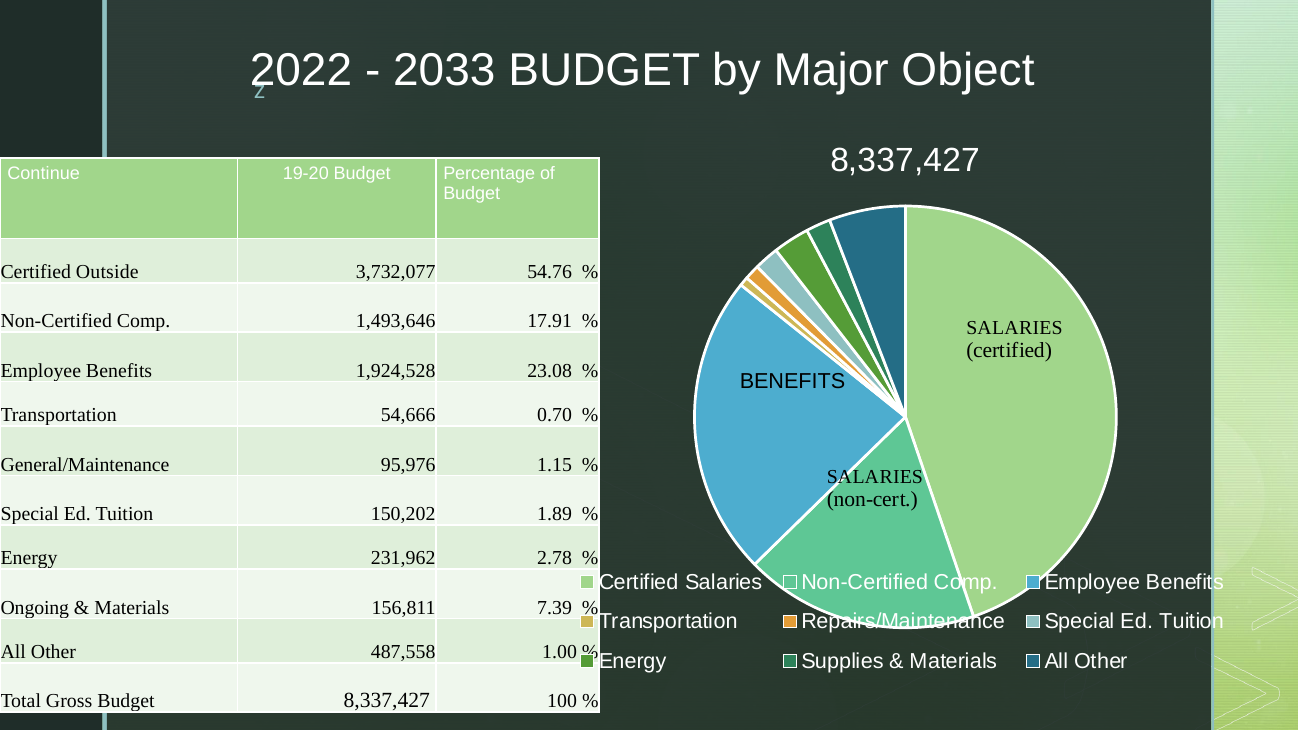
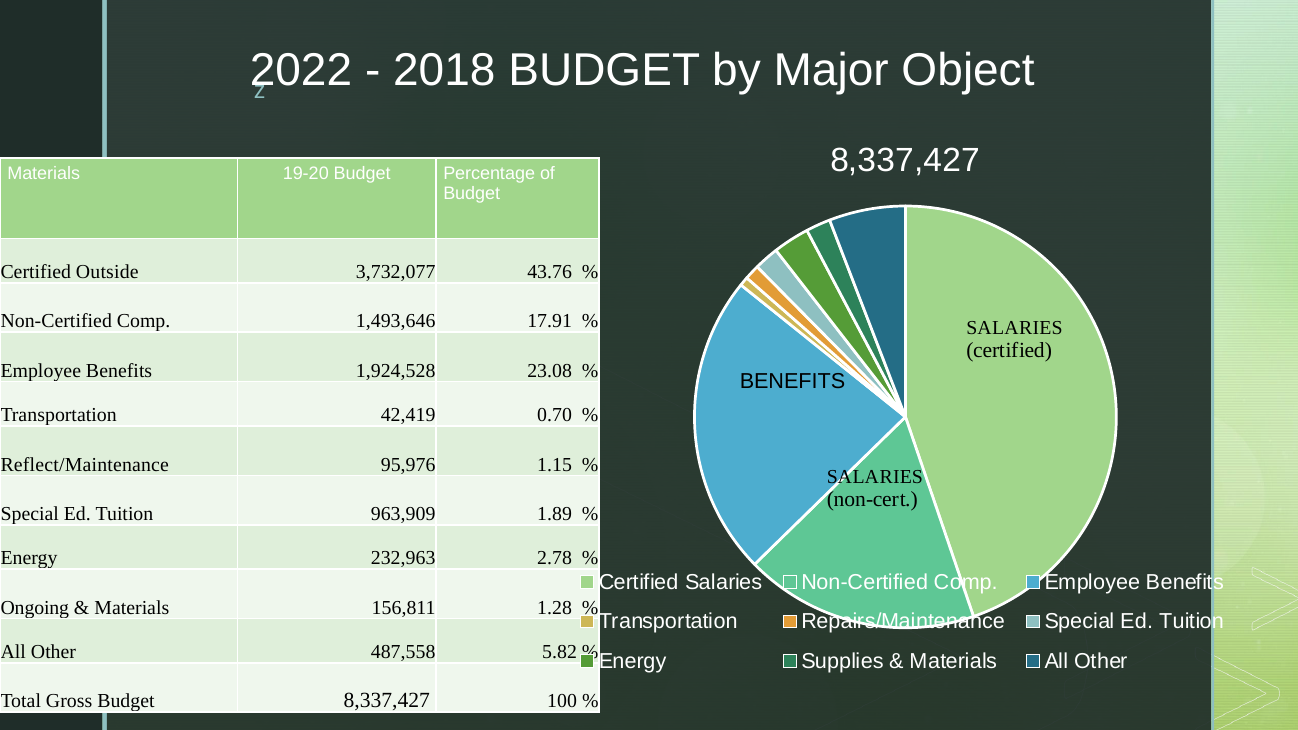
2033: 2033 -> 2018
Continue at (44, 173): Continue -> Materials
54.76: 54.76 -> 43.76
54,666: 54,666 -> 42,419
General/Maintenance: General/Maintenance -> Reflect/Maintenance
150,202: 150,202 -> 963,909
231,962: 231,962 -> 232,963
7.39: 7.39 -> 1.28
1.00: 1.00 -> 5.82
